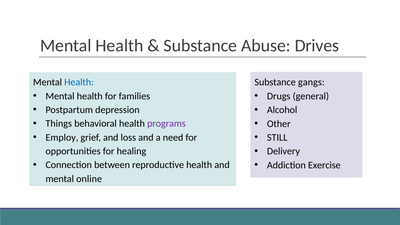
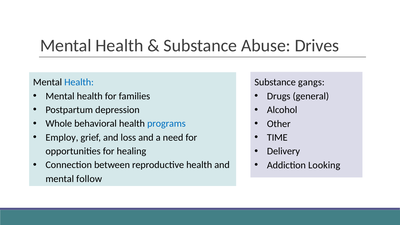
Things: Things -> Whole
programs colour: purple -> blue
STILL: STILL -> TIME
Exercise: Exercise -> Looking
online: online -> follow
